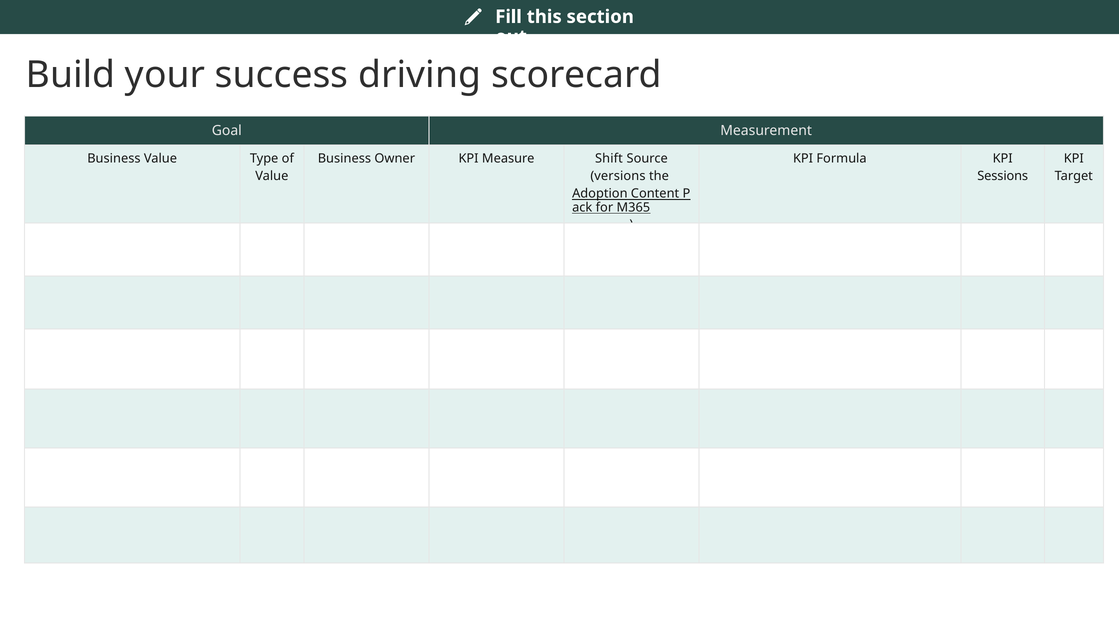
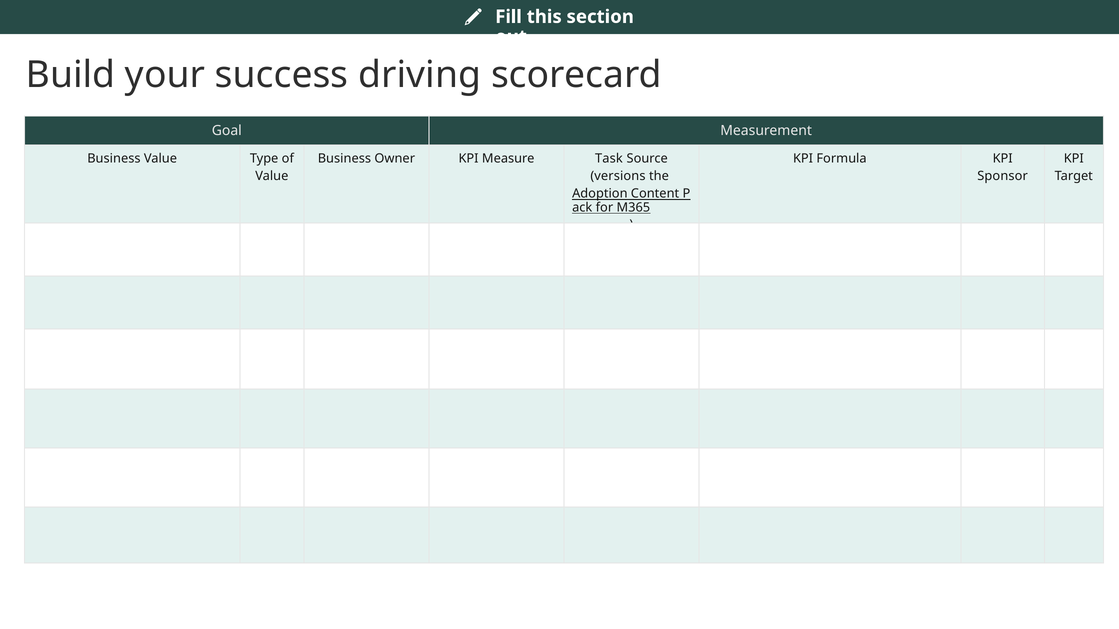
Shift: Shift -> Task
Sessions: Sessions -> Sponsor
